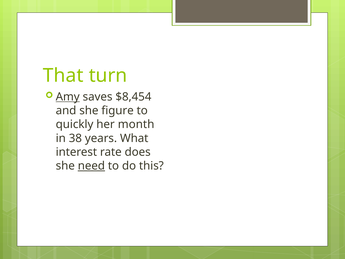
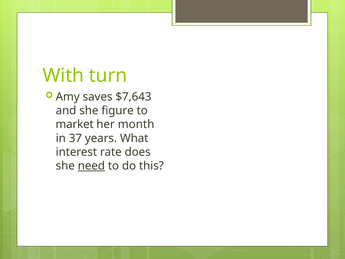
That: That -> With
Amy underline: present -> none
$8,454: $8,454 -> $7,643
quickly: quickly -> market
38: 38 -> 37
